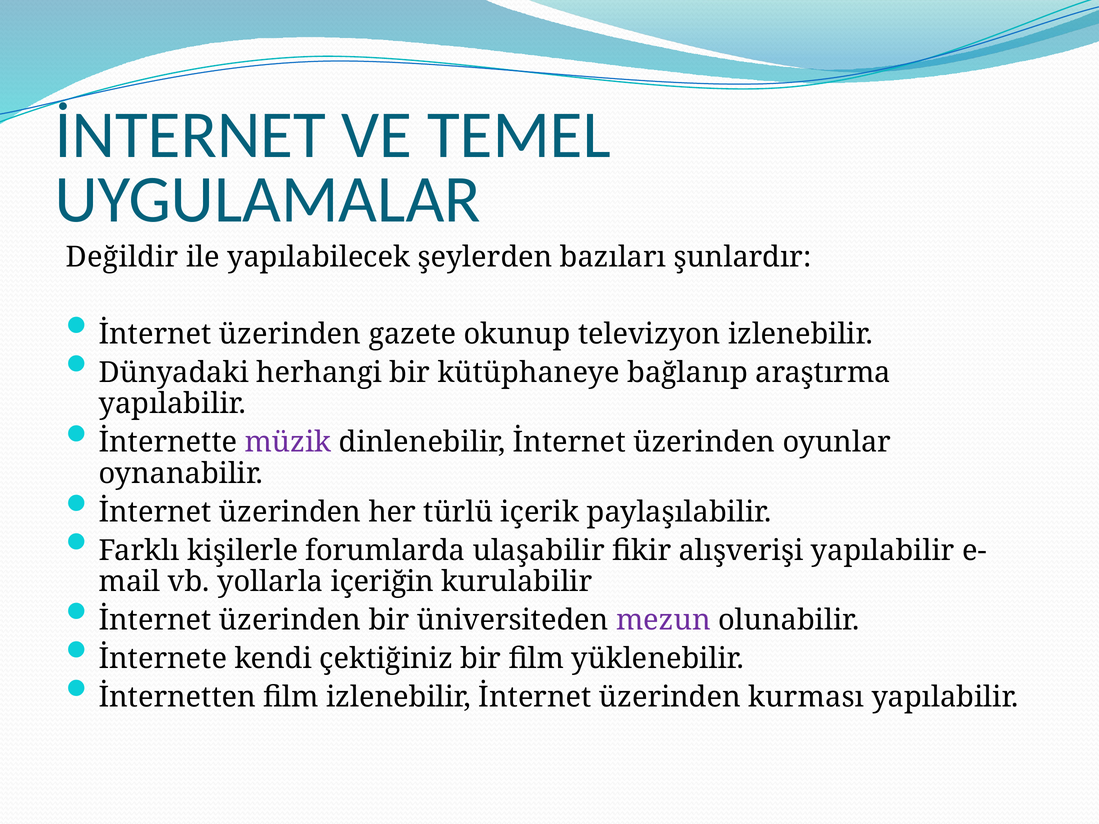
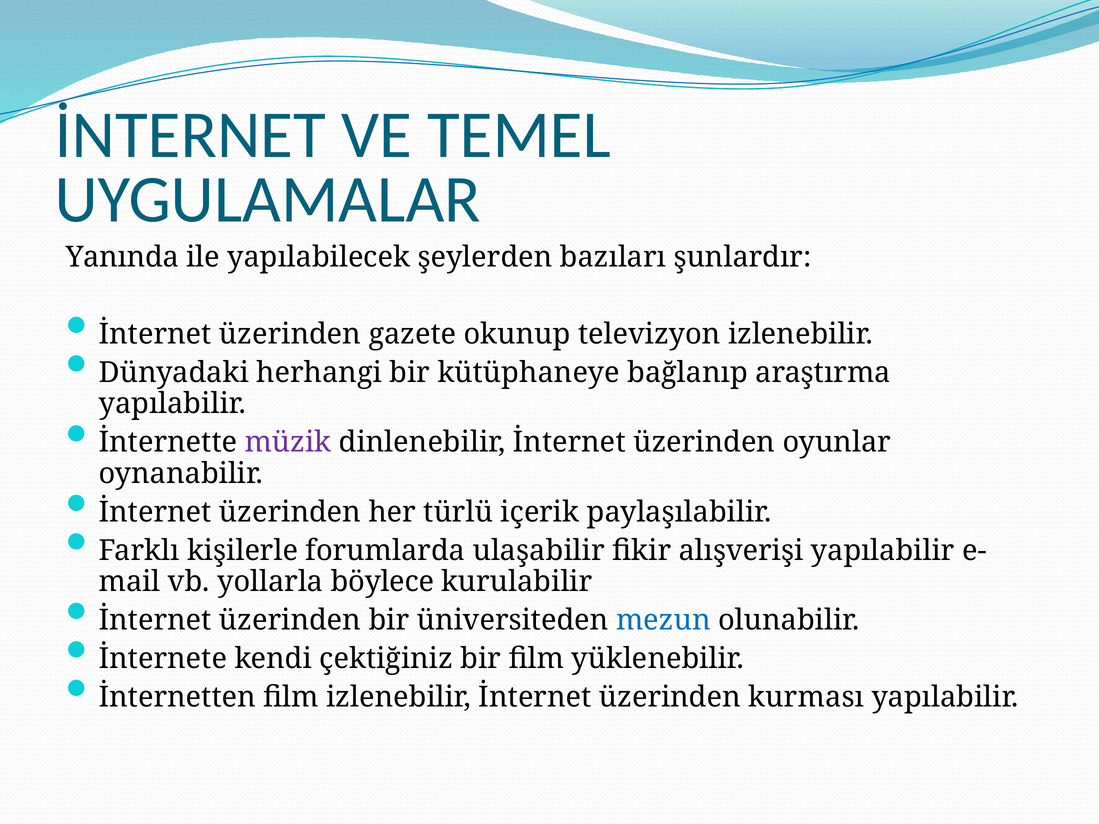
Değildir: Değildir -> Yanında
içeriğin: içeriğin -> böylece
mezun colour: purple -> blue
